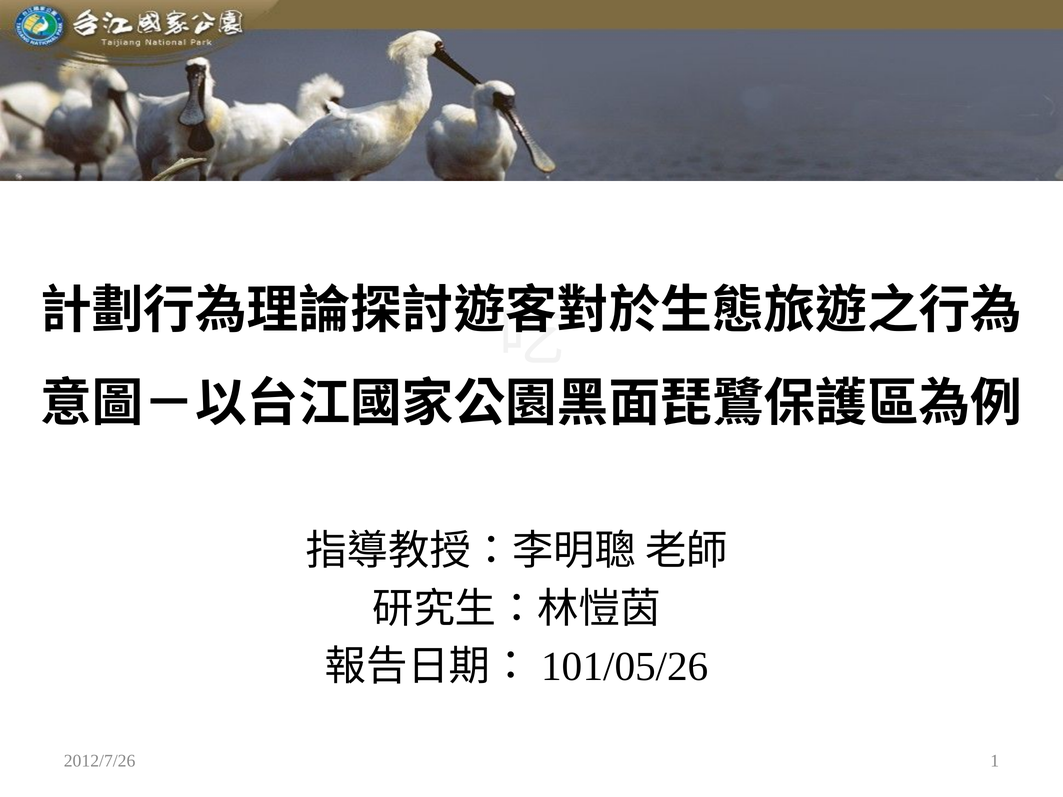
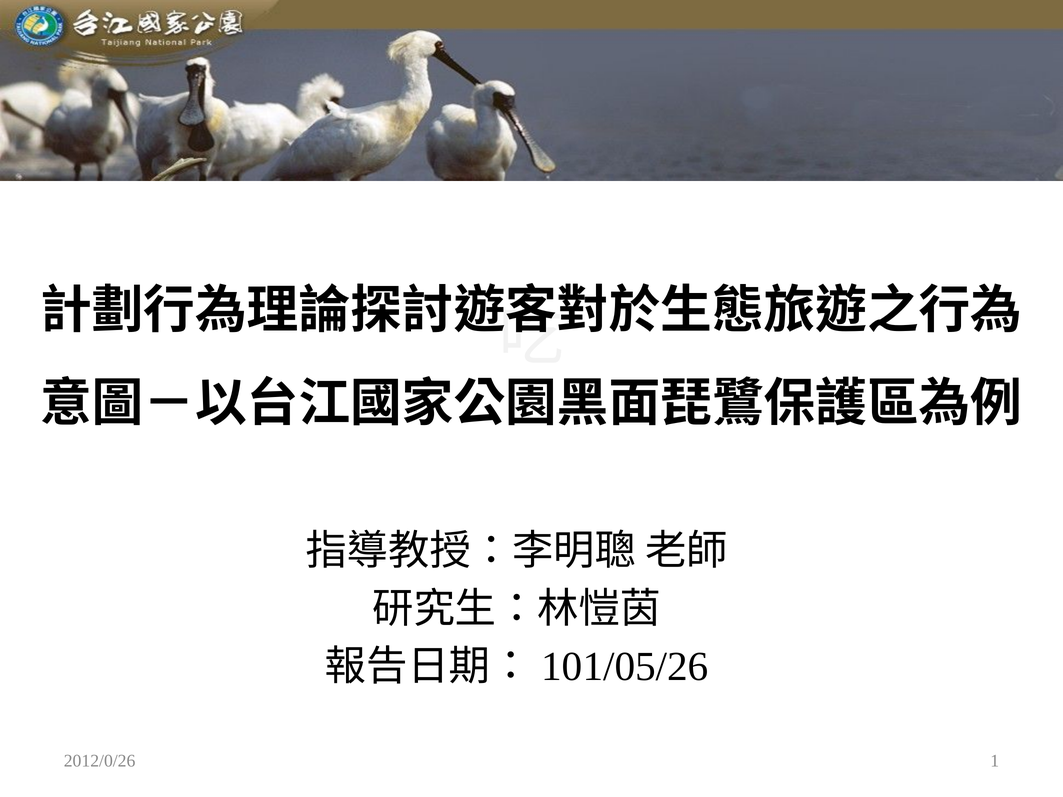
2012/7/26: 2012/7/26 -> 2012/0/26
